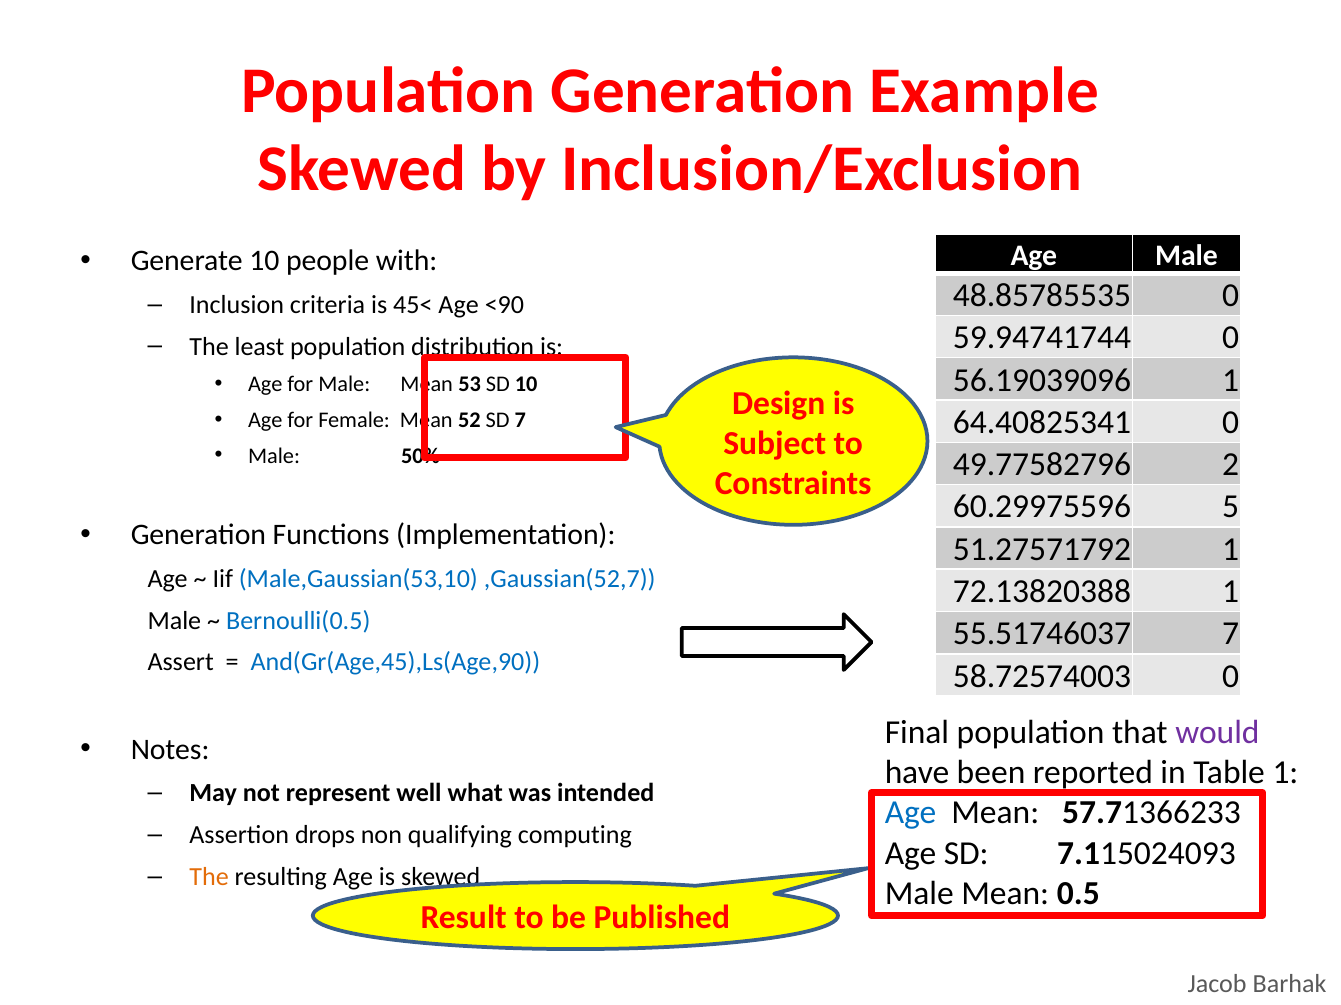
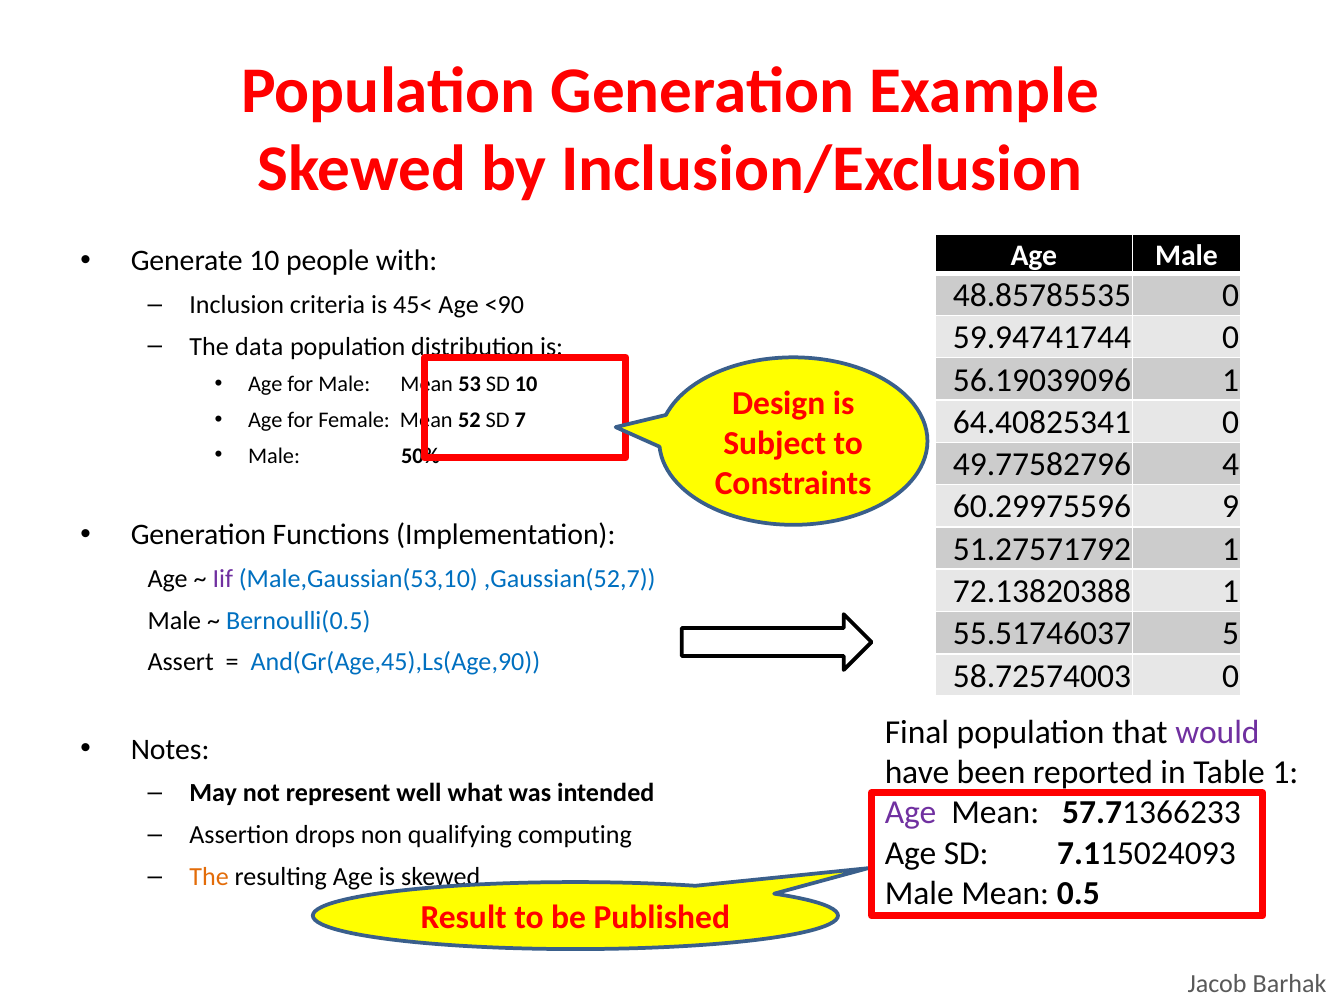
least: least -> data
2: 2 -> 4
5: 5 -> 9
Iif colour: black -> purple
55.51746037 7: 7 -> 5
Age at (911, 813) colour: blue -> purple
